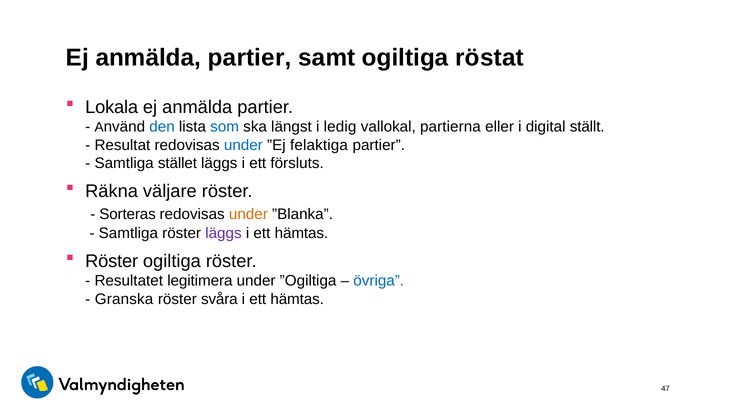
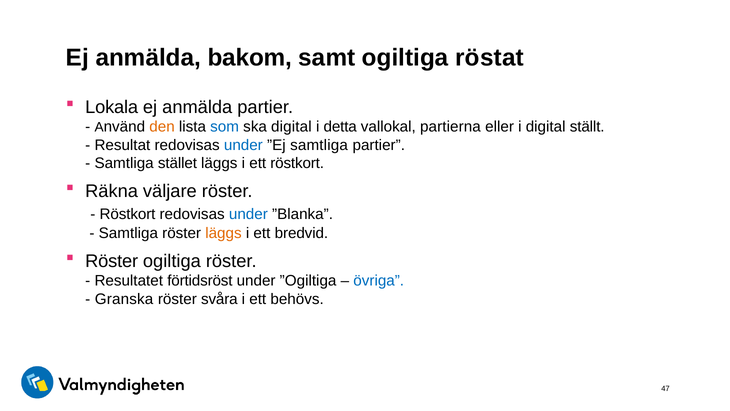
partier at (250, 58): partier -> bakom
den colour: blue -> orange
ska längst: längst -> digital
ledig: ledig -> detta
”Ej felaktiga: felaktiga -> samtliga
ett försluts: försluts -> röstkort
Sorteras at (128, 214): Sorteras -> Röstkort
under at (248, 214) colour: orange -> blue
läggs at (223, 233) colour: purple -> orange
hämtas at (301, 233): hämtas -> bredvid
legitimera: legitimera -> förtidsröst
hämtas at (297, 299): hämtas -> behövs
